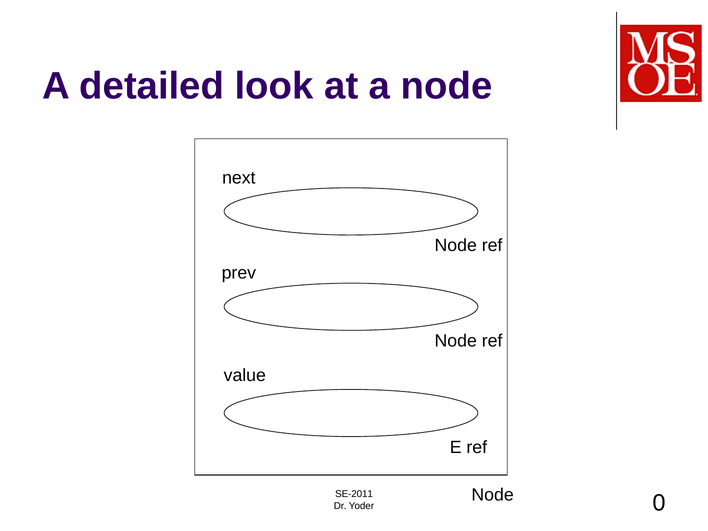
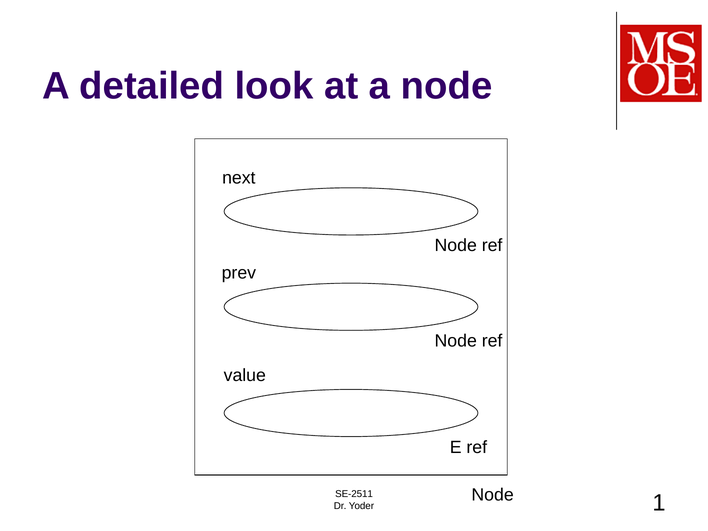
SE-2011: SE-2011 -> SE-2511
0: 0 -> 1
